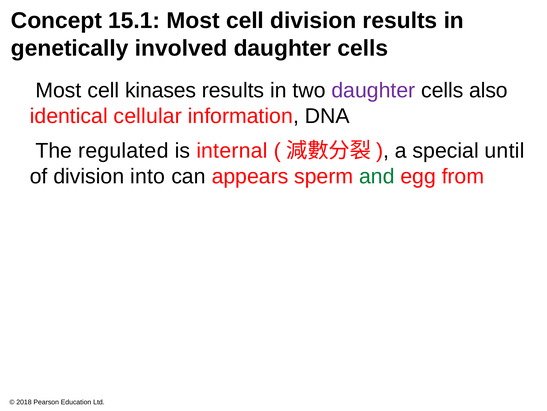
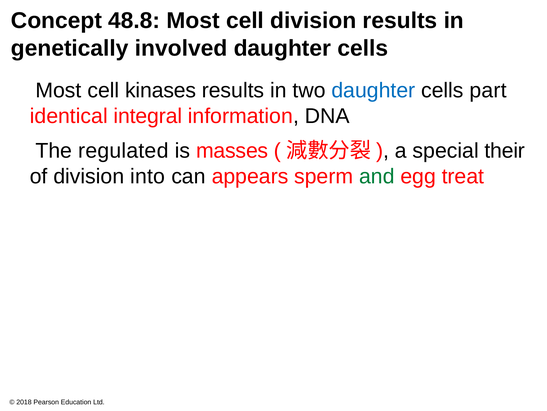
15.1: 15.1 -> 48.8
daughter at (373, 90) colour: purple -> blue
also: also -> part
cellular: cellular -> integral
internal: internal -> masses
until: until -> their
from: from -> treat
